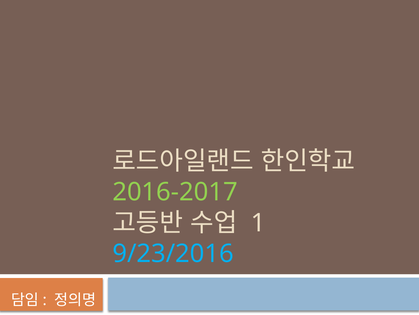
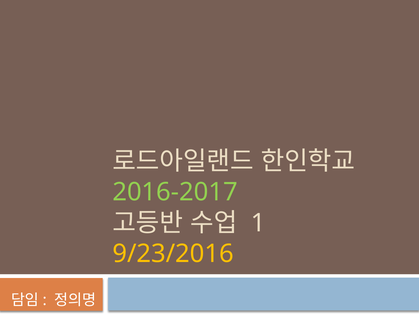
9/23/2016 colour: light blue -> yellow
